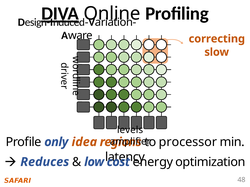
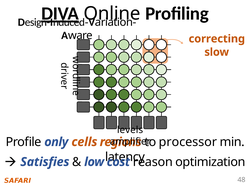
idea: idea -> cells
Reduces: Reduces -> Satisfies
energy: energy -> reason
